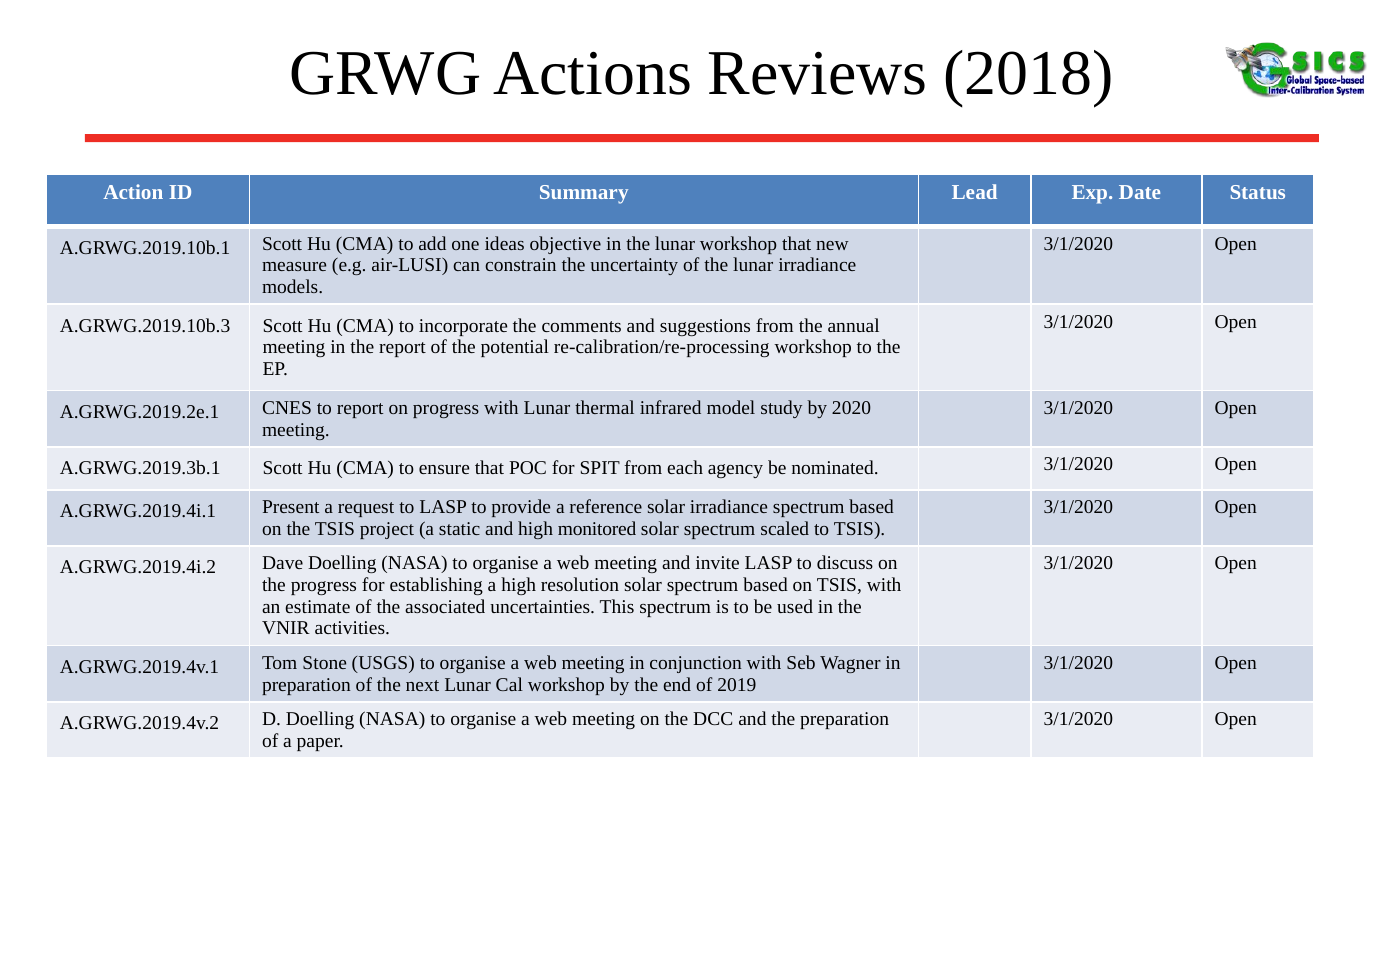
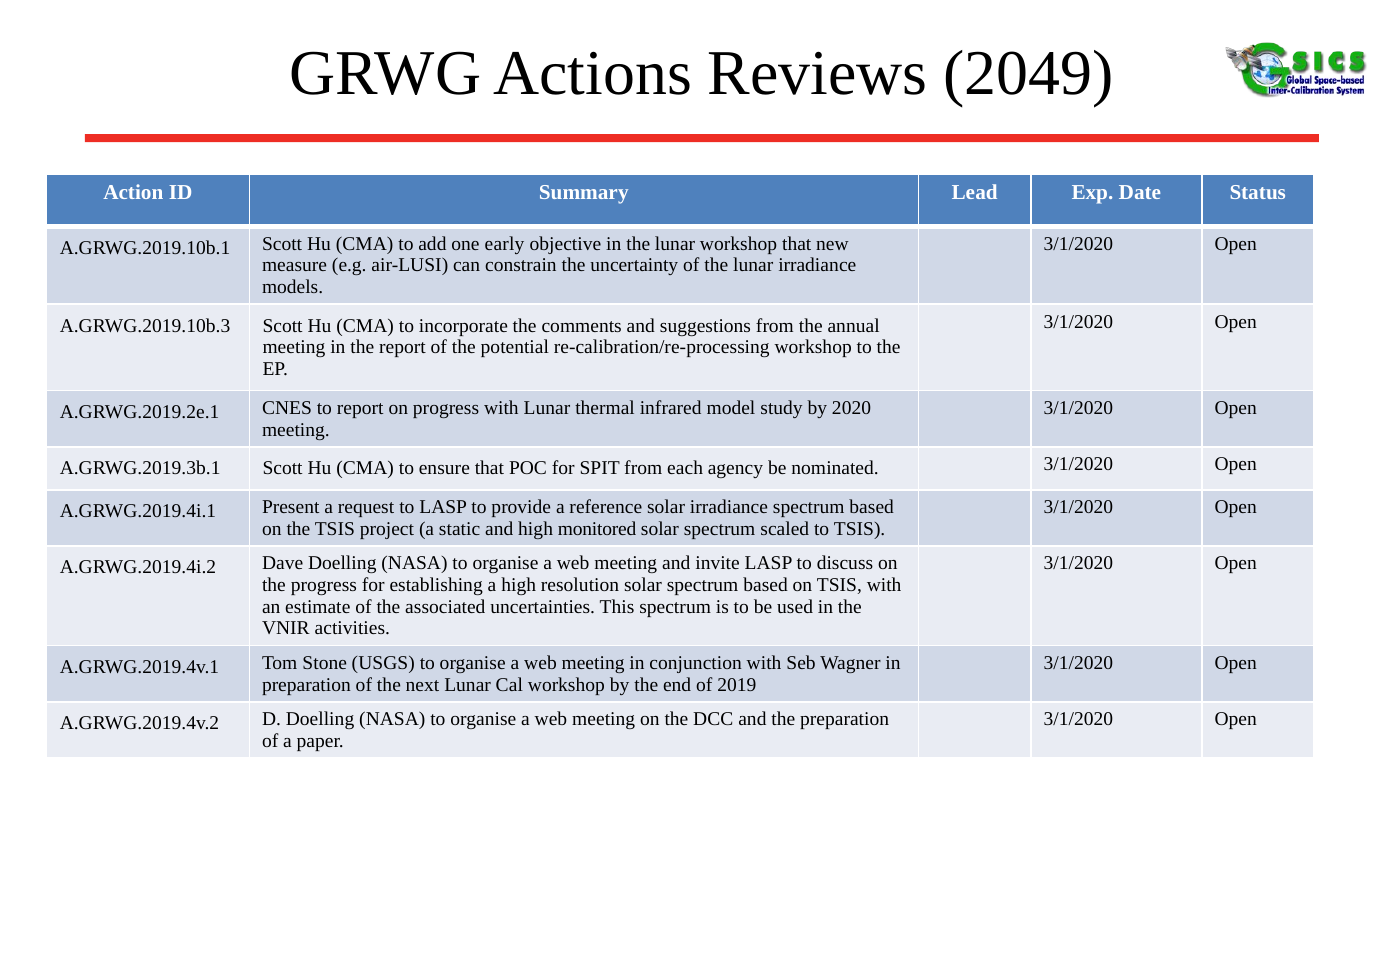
2018: 2018 -> 2049
ideas: ideas -> early
